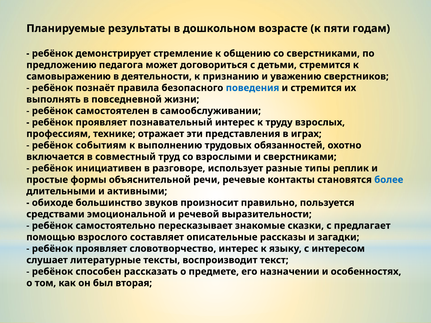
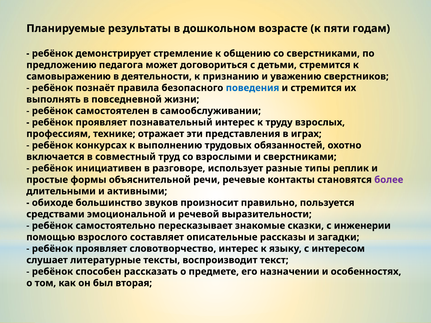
событиям: событиям -> конкурсах
более colour: blue -> purple
предлагает: предлагает -> инженерии
